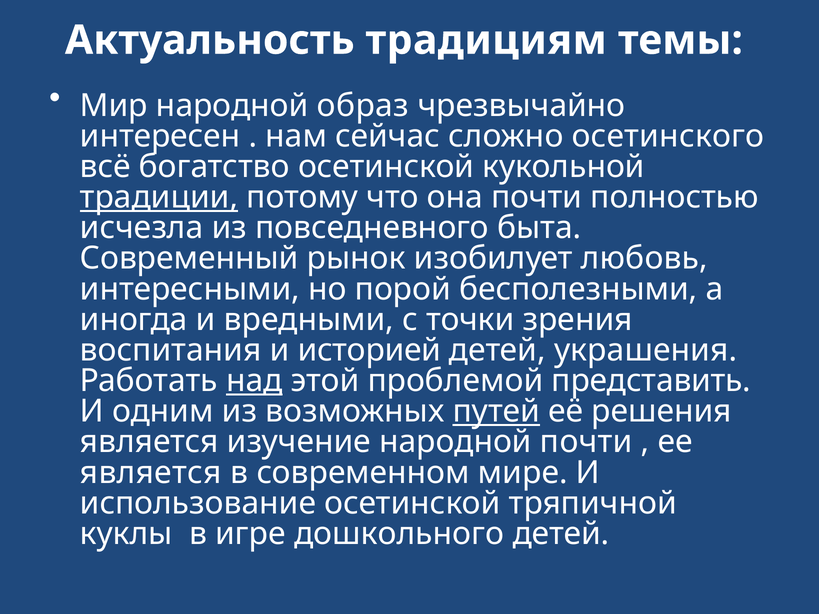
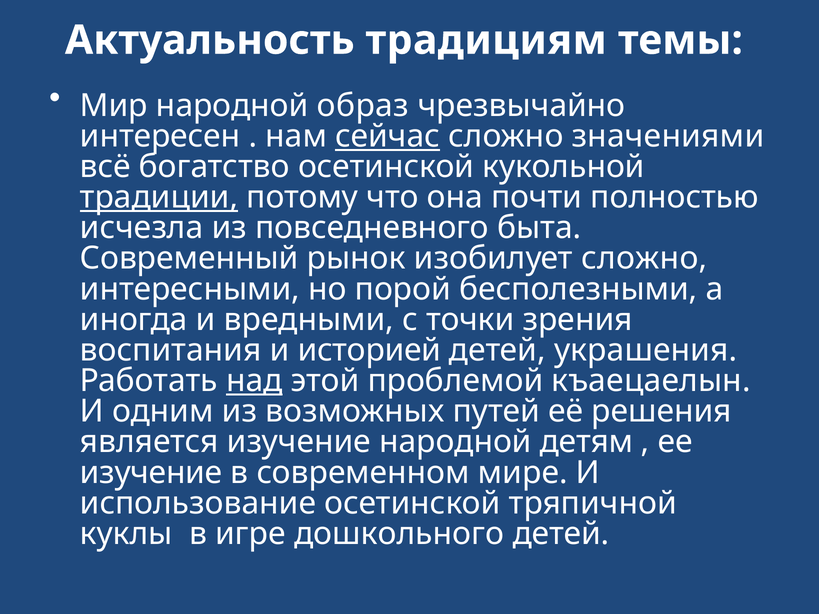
сейчас underline: none -> present
осетинского: осетинского -> значениями
изобилует любовь: любовь -> сложно
представить: представить -> къаецаелын
путей underline: present -> none
народной почти: почти -> детям
является at (151, 473): является -> изучение
